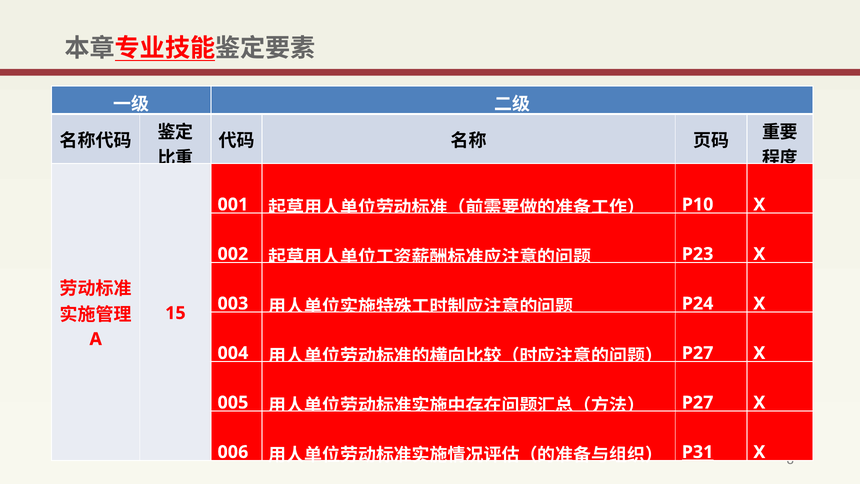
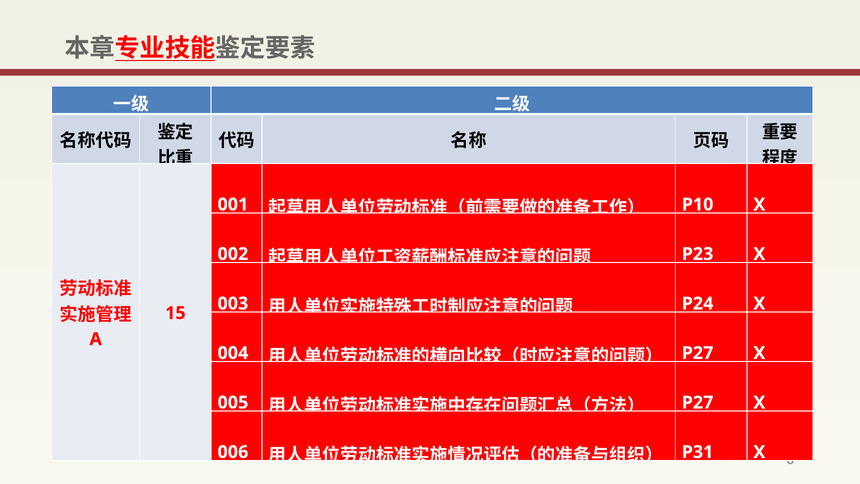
P31 underline: present -> none
